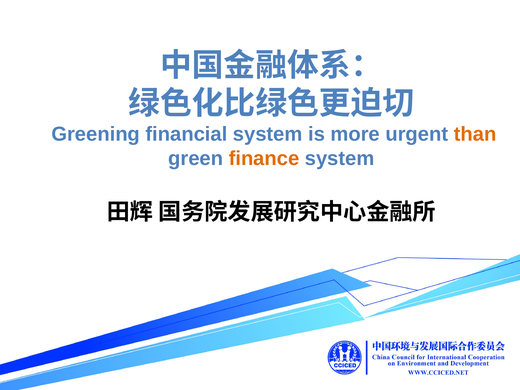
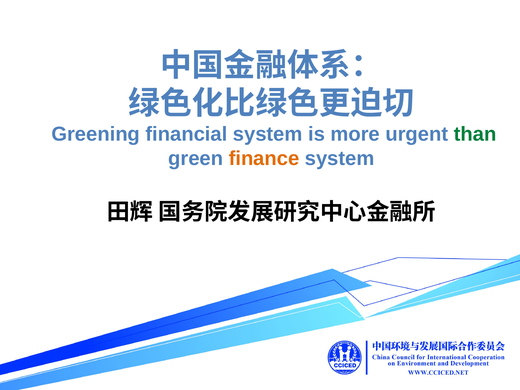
than colour: orange -> green
